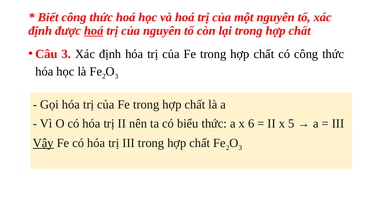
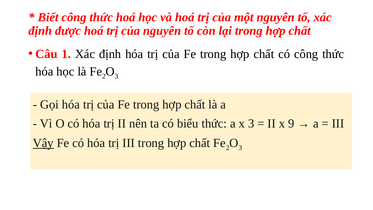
hoá at (94, 31) underline: present -> none
Câu 3: 3 -> 1
x 6: 6 -> 3
5: 5 -> 9
